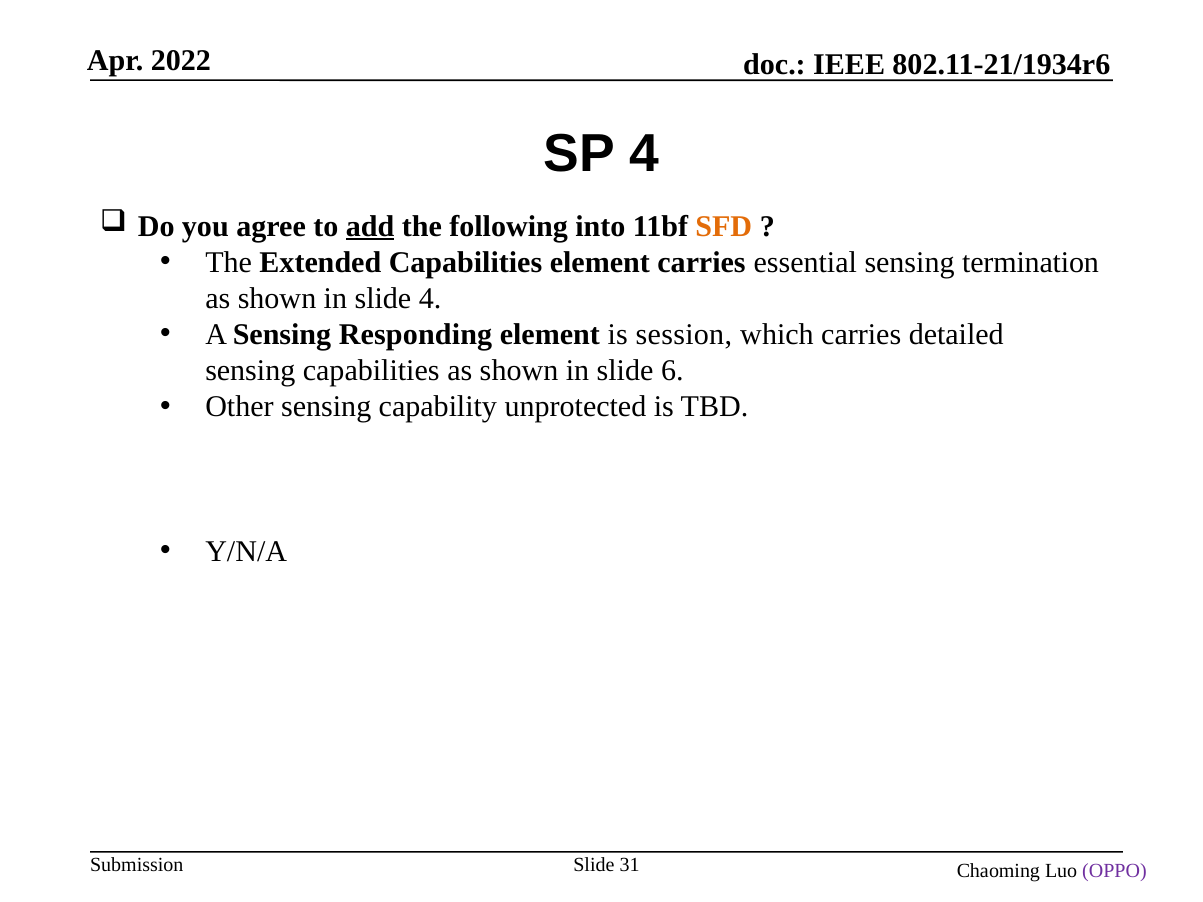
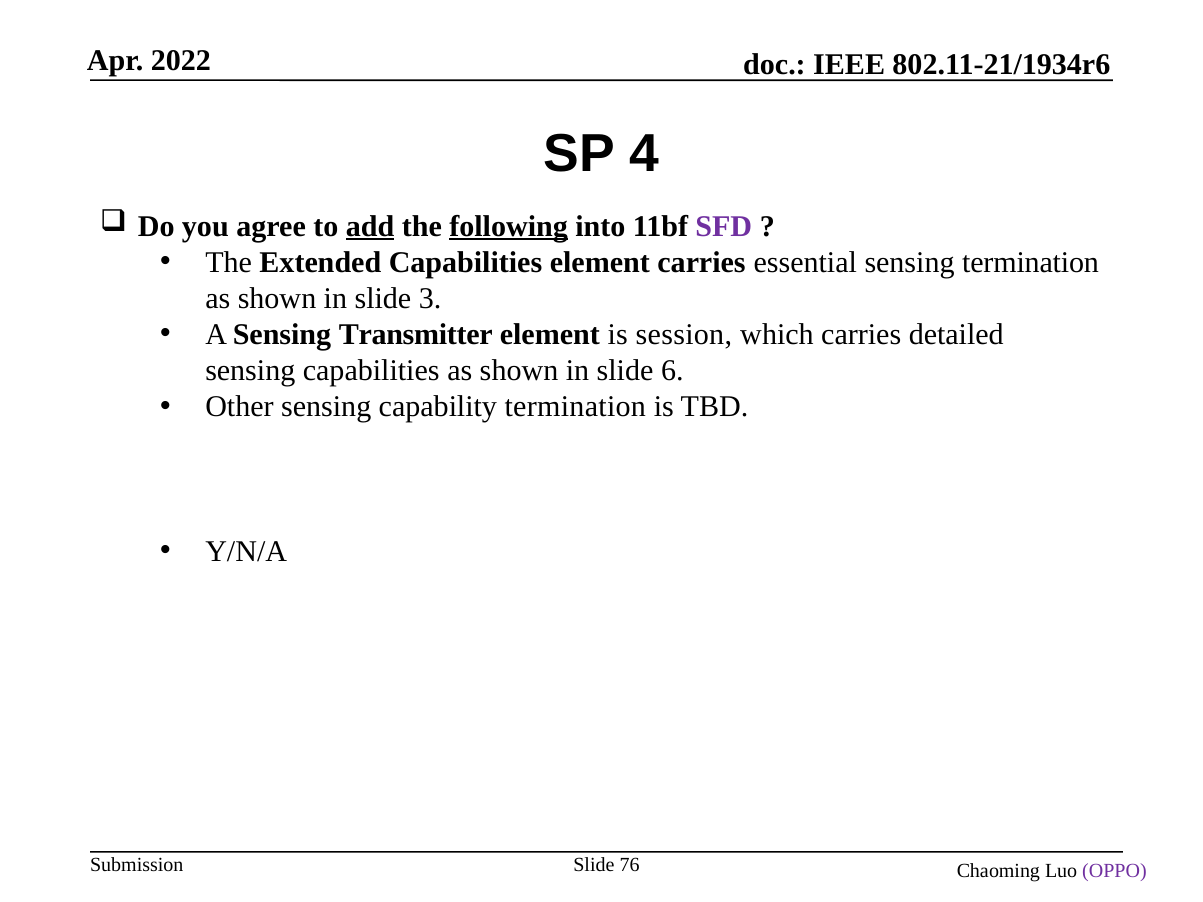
following underline: none -> present
SFD colour: orange -> purple
slide 4: 4 -> 3
Responding: Responding -> Transmitter
capability unprotected: unprotected -> termination
31: 31 -> 76
